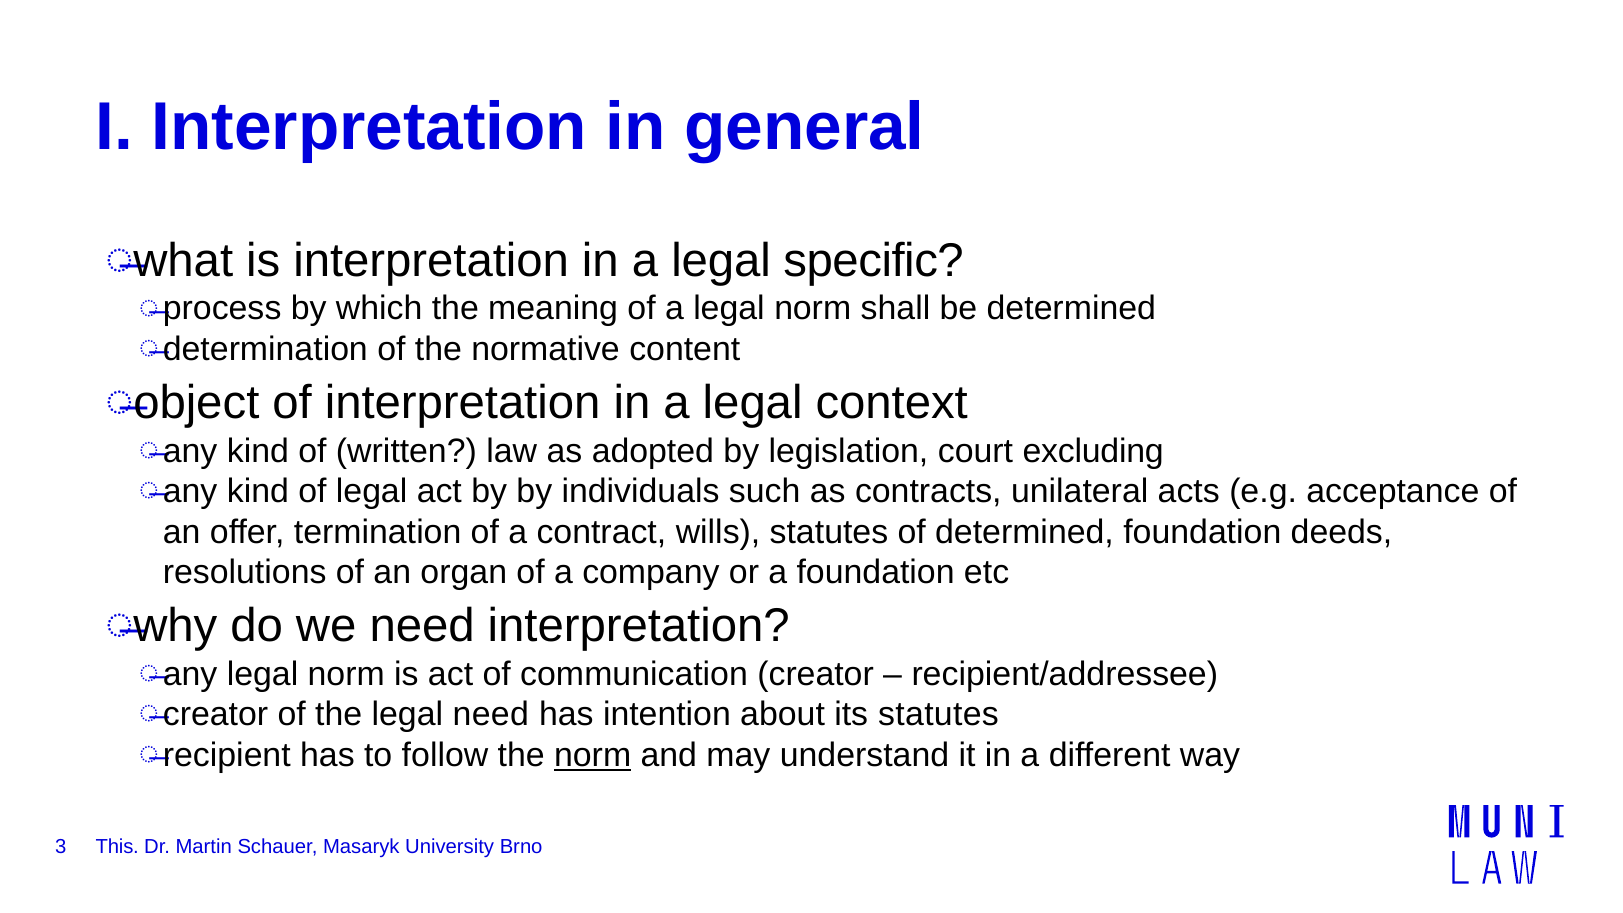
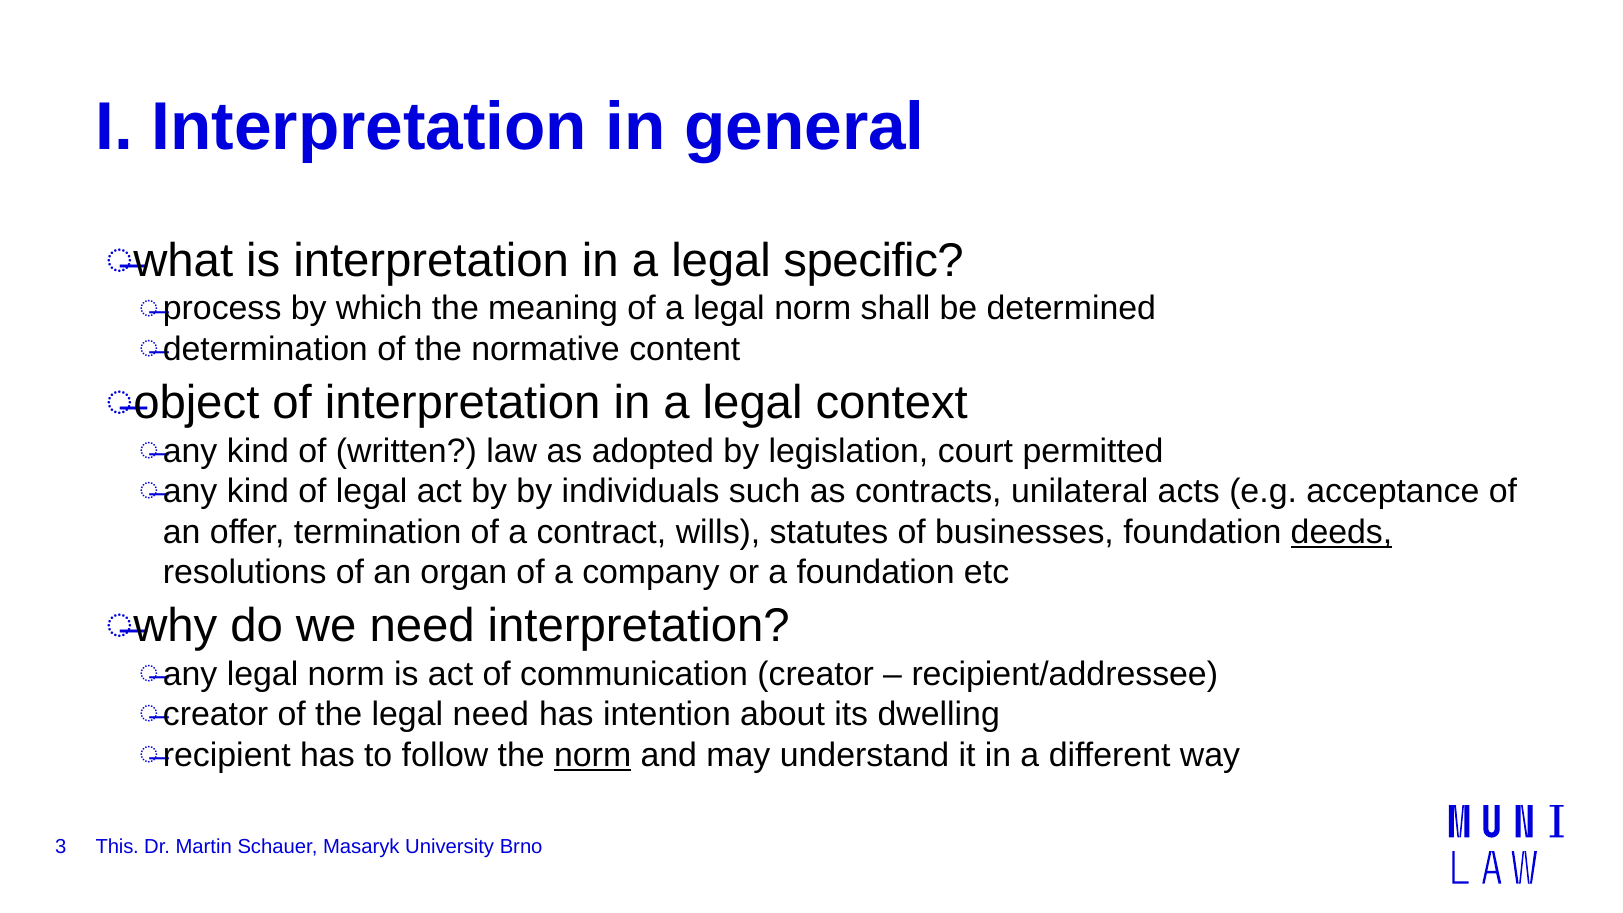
excluding: excluding -> permitted
of determined: determined -> businesses
deeds underline: none -> present
its statutes: statutes -> dwelling
